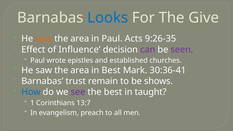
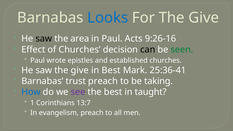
saw at (44, 39) colour: orange -> black
9:26-35: 9:26-35 -> 9:26-16
of Influence: Influence -> Churches
can colour: purple -> black
seen colour: purple -> green
area at (80, 70): area -> give
30:36-41: 30:36-41 -> 25:36-41
trust remain: remain -> preach
shows: shows -> taking
